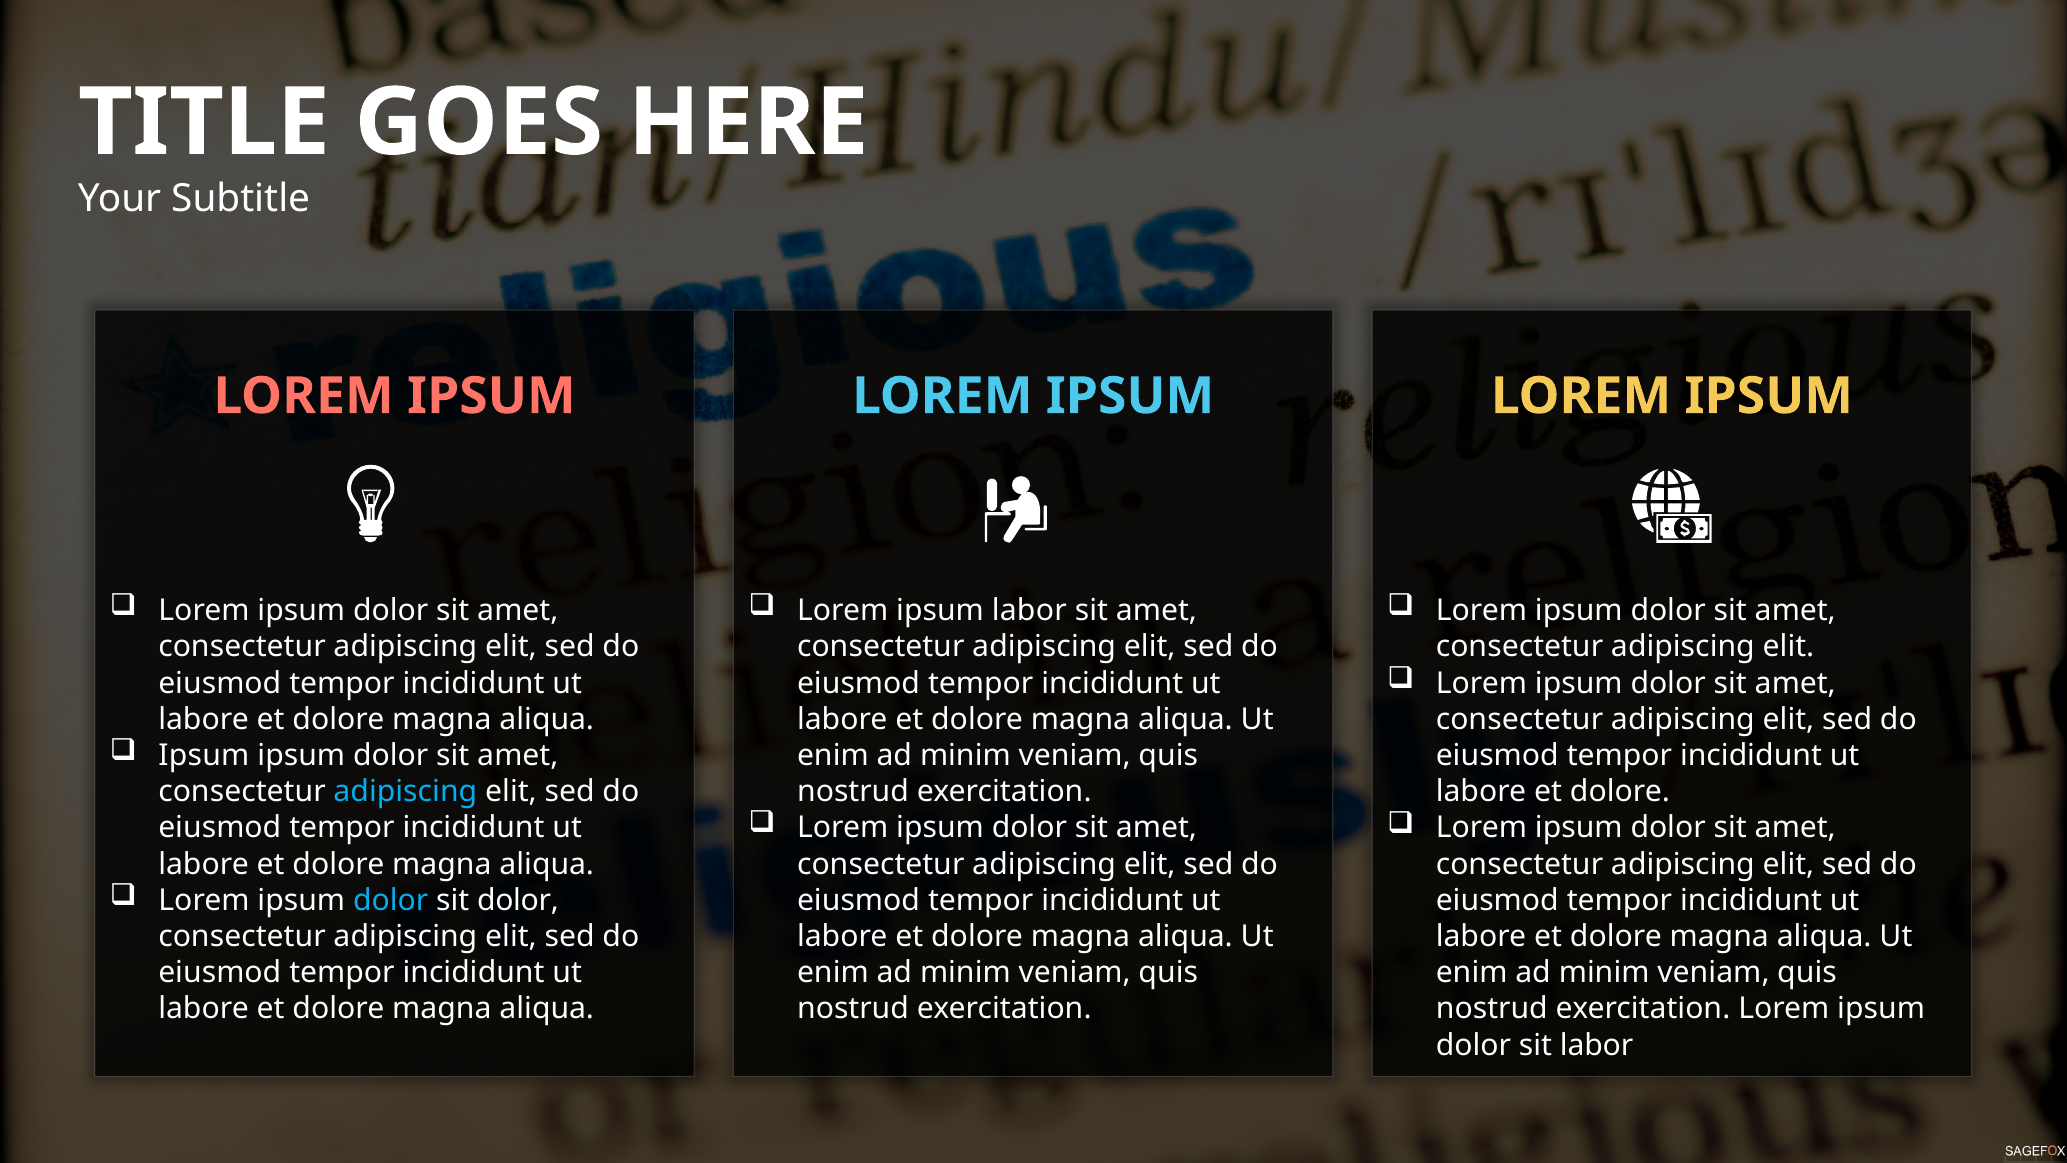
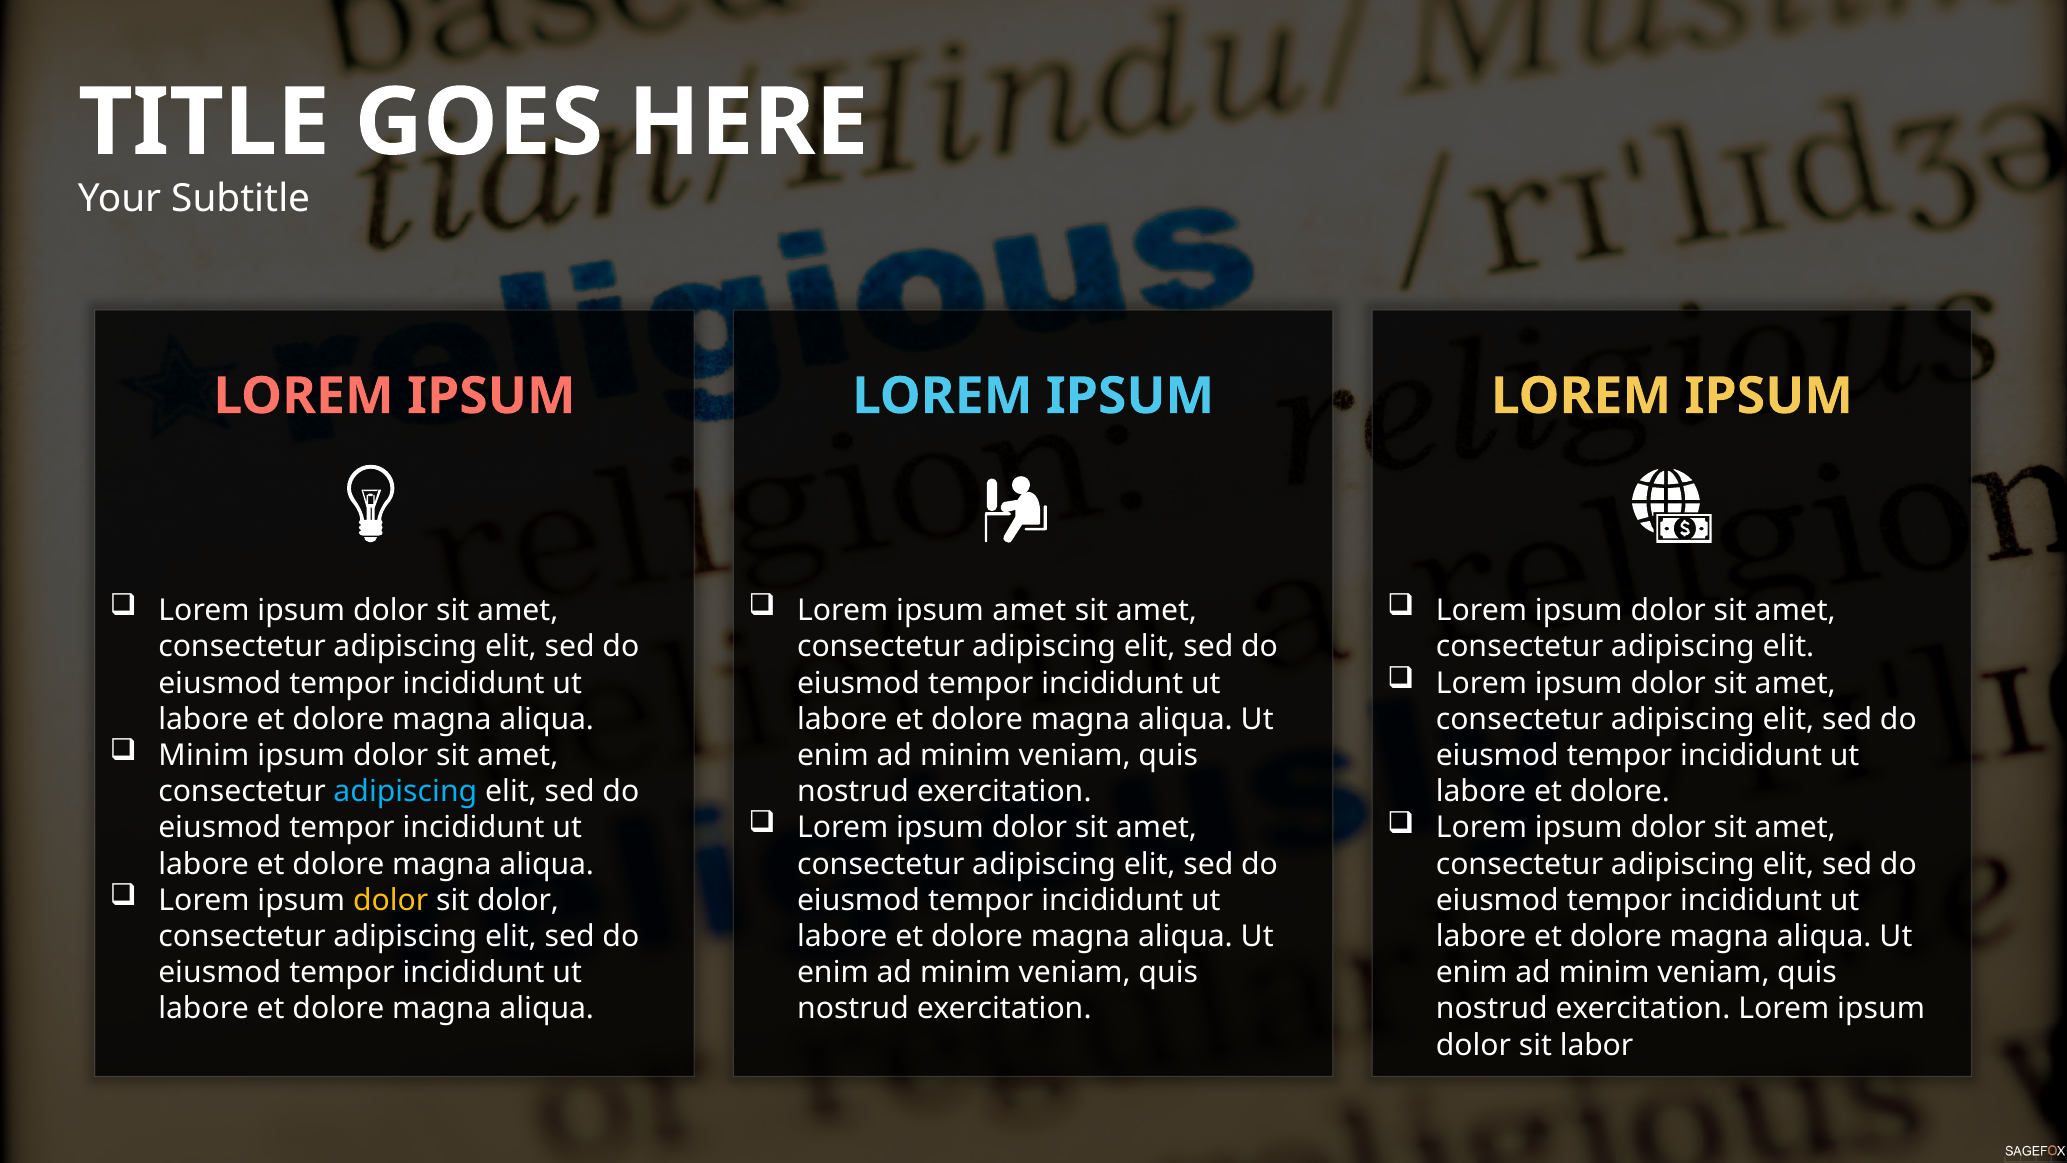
ipsum labor: labor -> amet
Ipsum at (204, 755): Ipsum -> Minim
dolor at (391, 900) colour: light blue -> yellow
